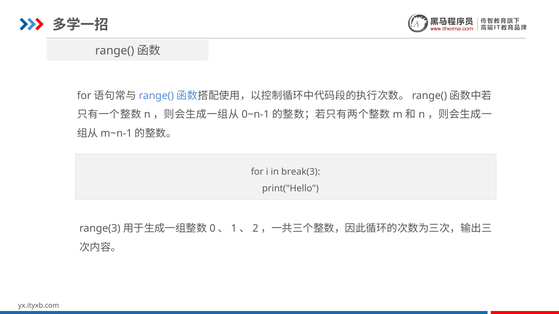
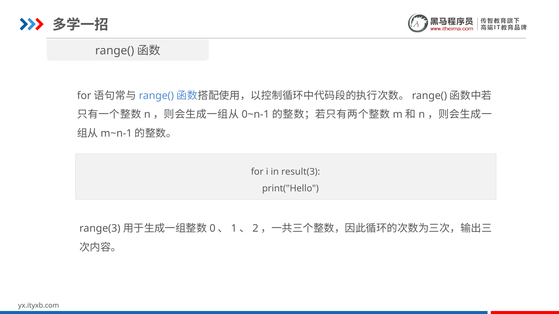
break(3: break(3 -> result(3
